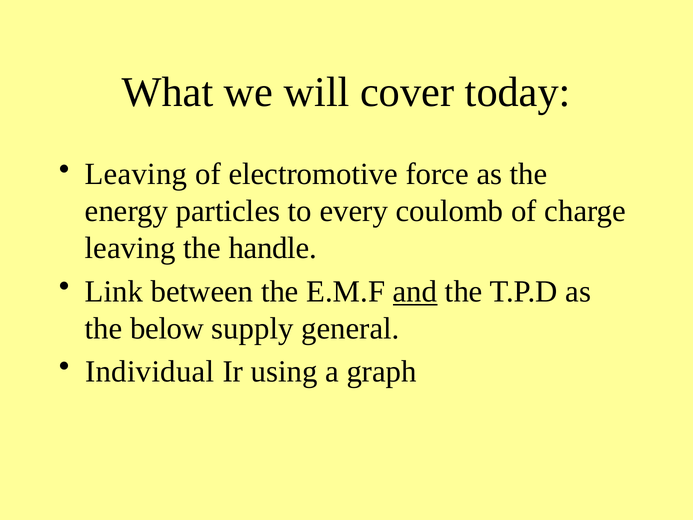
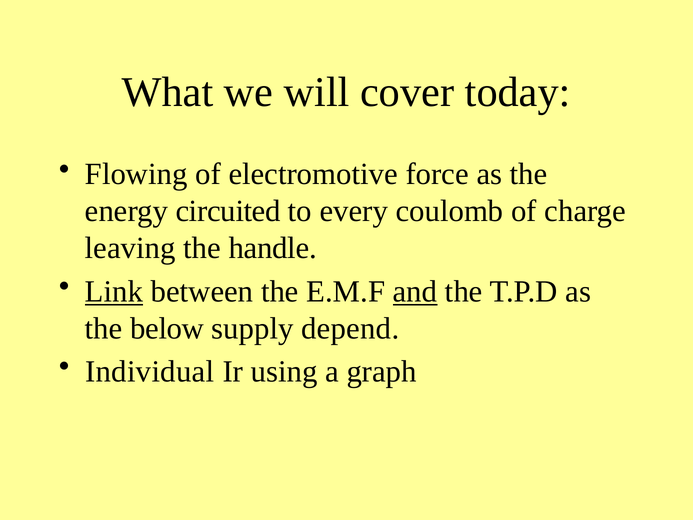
Leaving at (136, 174): Leaving -> Flowing
particles: particles -> circuited
Link underline: none -> present
general: general -> depend
